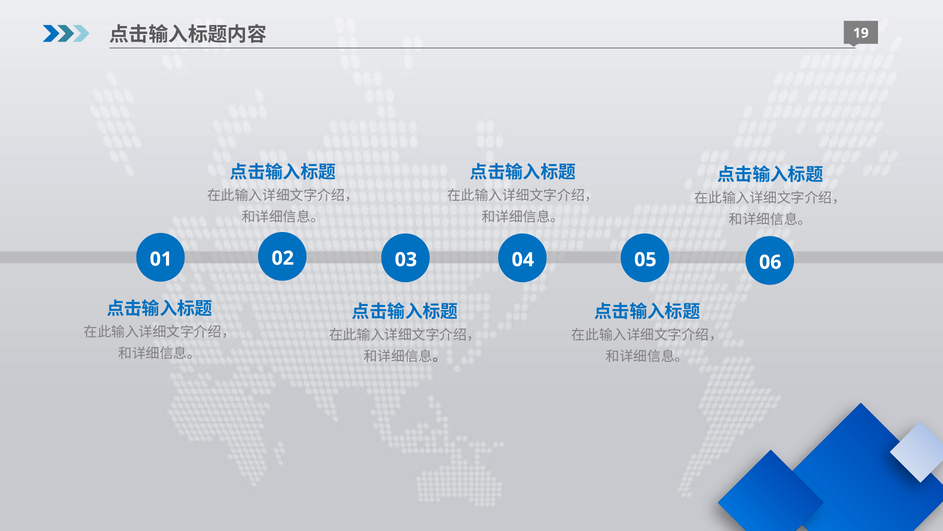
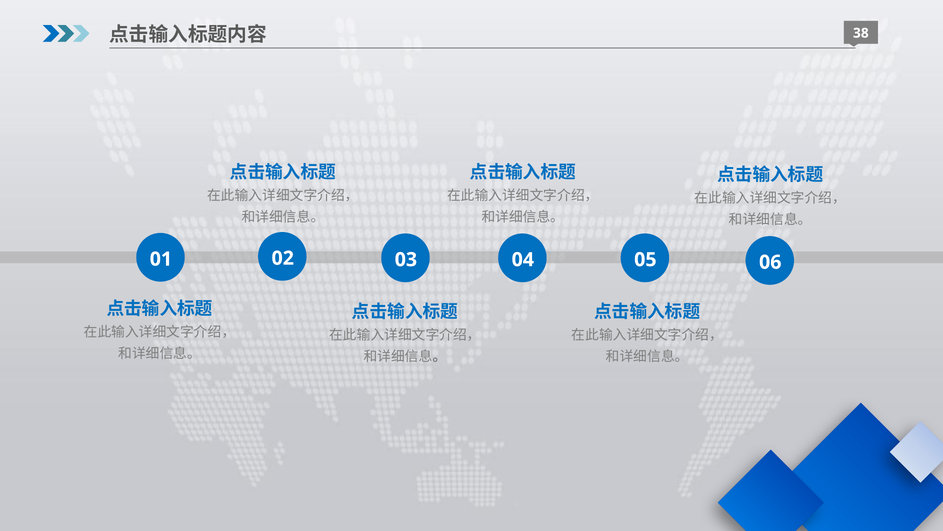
19: 19 -> 38
